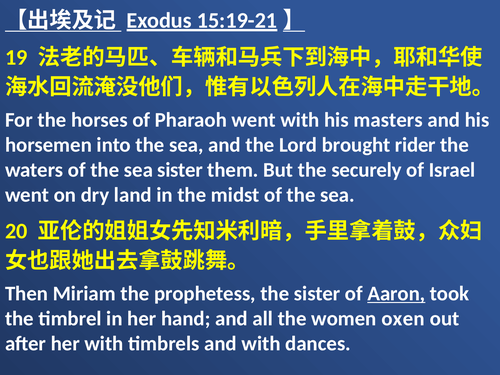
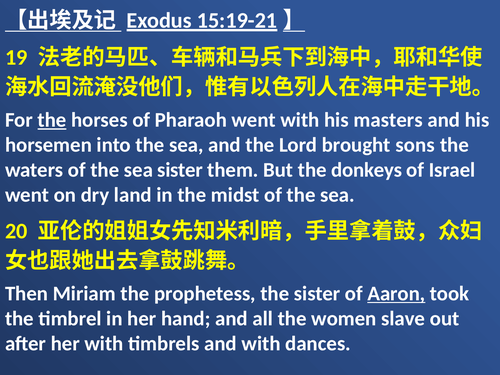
the at (52, 120) underline: none -> present
rider: rider -> sons
securely: securely -> donkeys
oxen: oxen -> slave
